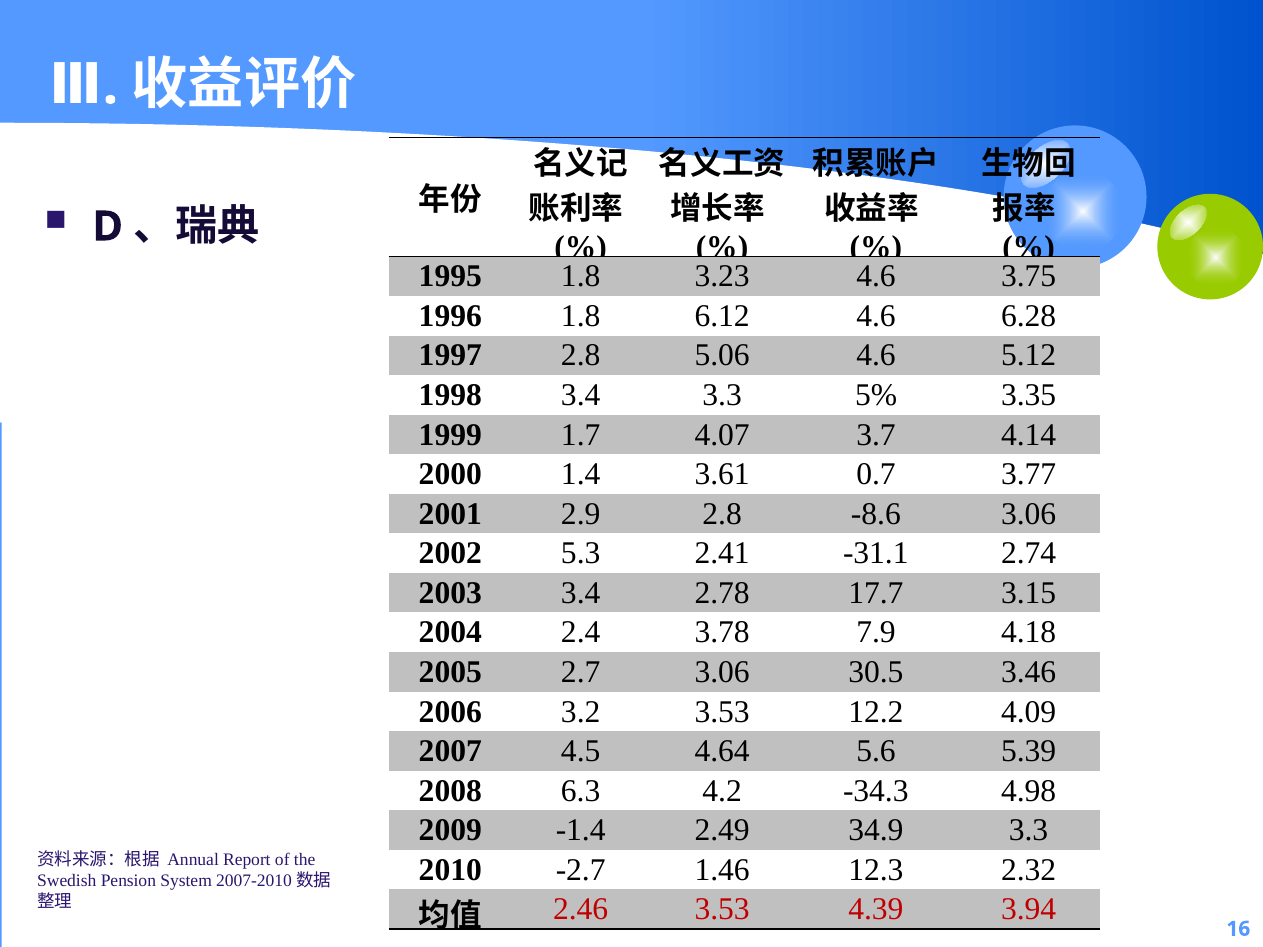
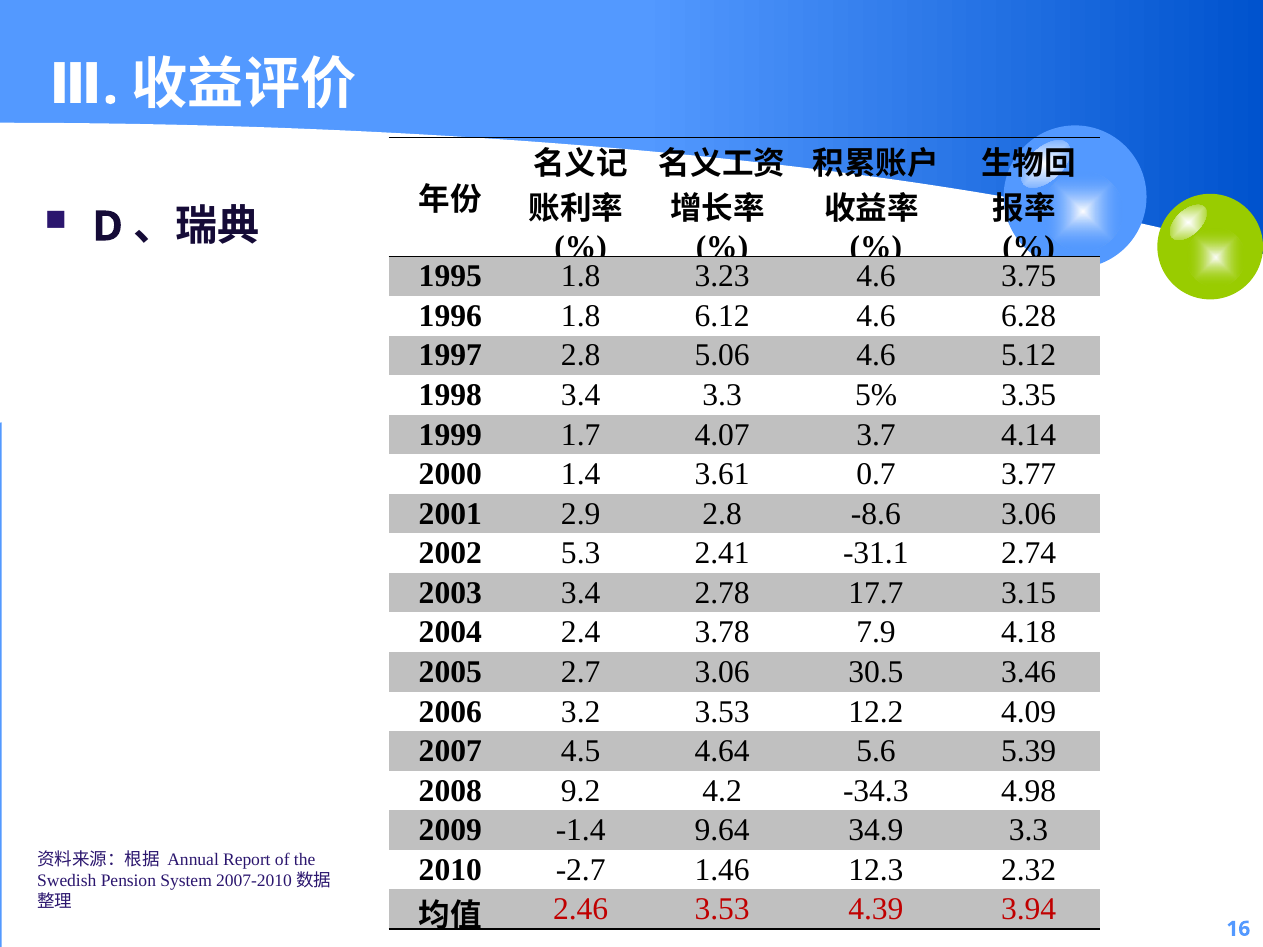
6.3: 6.3 -> 9.2
2.49: 2.49 -> 9.64
